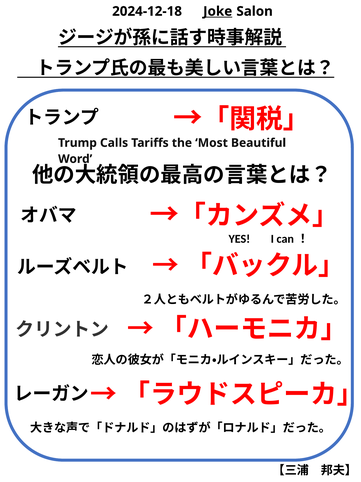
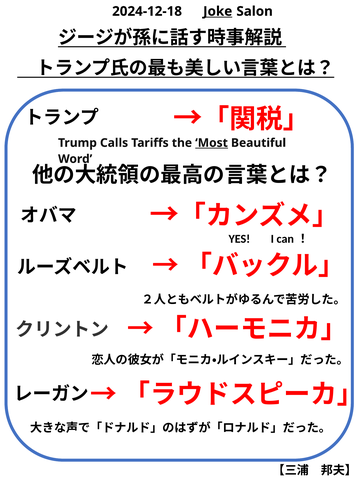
Most underline: none -> present
